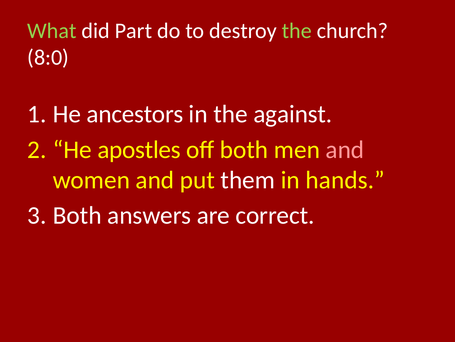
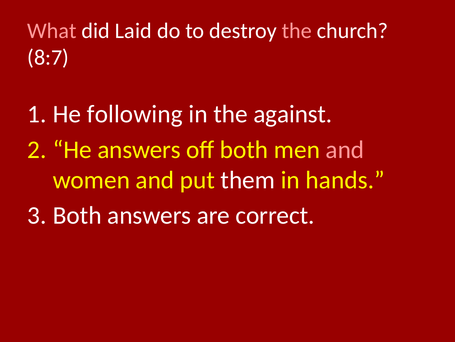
What colour: light green -> pink
Part: Part -> Laid
the at (297, 31) colour: light green -> pink
8:0: 8:0 -> 8:7
ancestors: ancestors -> following
He apostles: apostles -> answers
